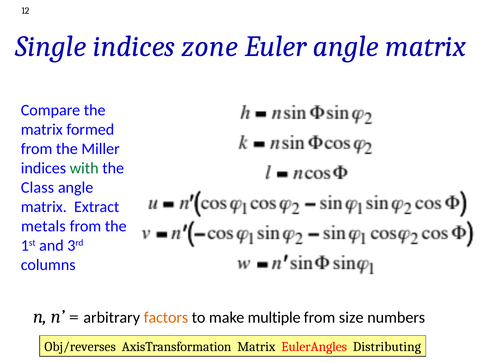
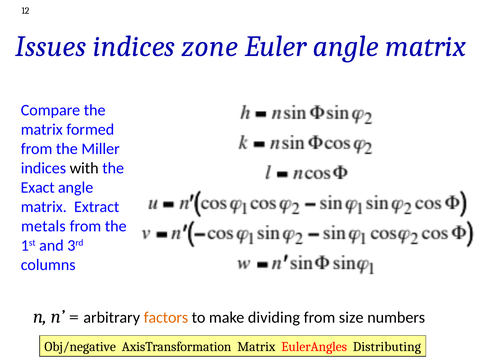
Single: Single -> Issues
with colour: green -> black
Class: Class -> Exact
multiple: multiple -> dividing
Obj/reverses: Obj/reverses -> Obj/negative
